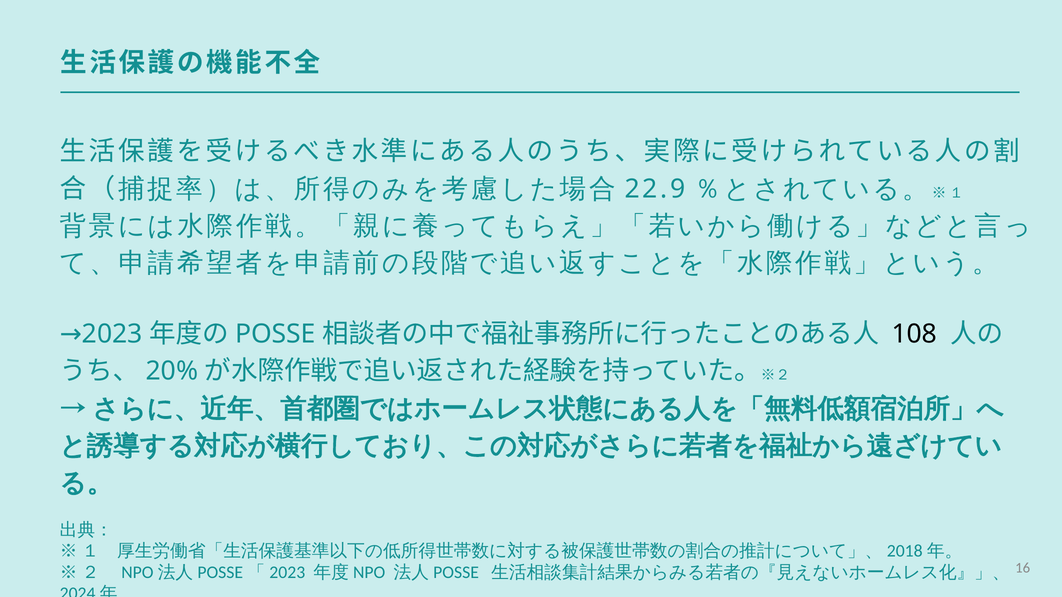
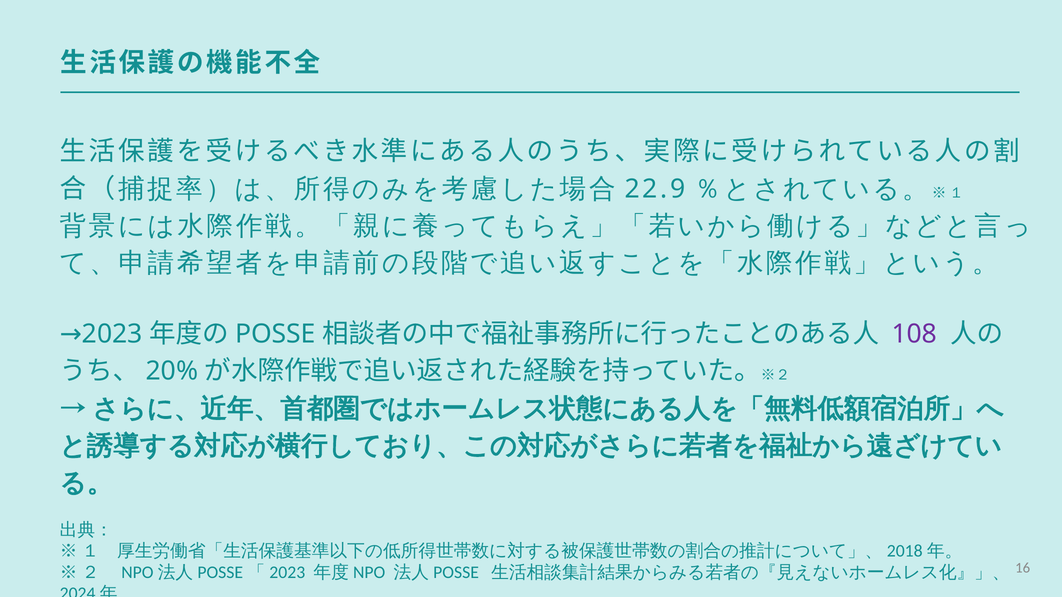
108 colour: black -> purple
